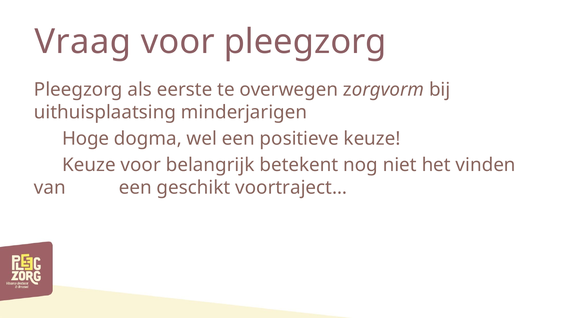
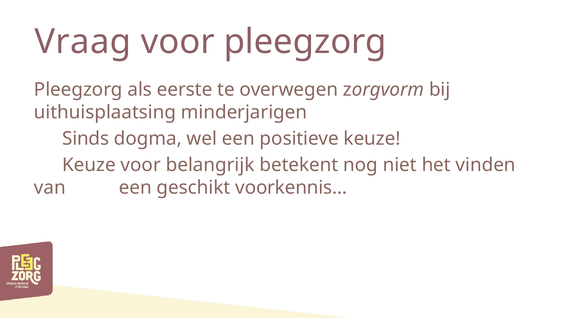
Hoge: Hoge -> Sinds
voortraject…: voortraject… -> voorkennis…
